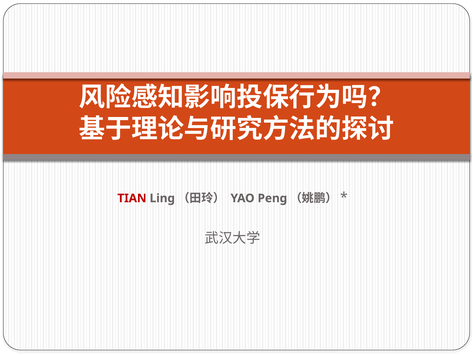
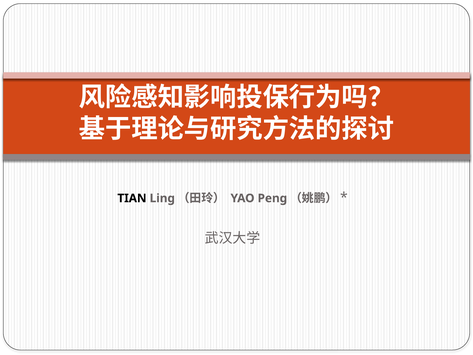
TIAN colour: red -> black
